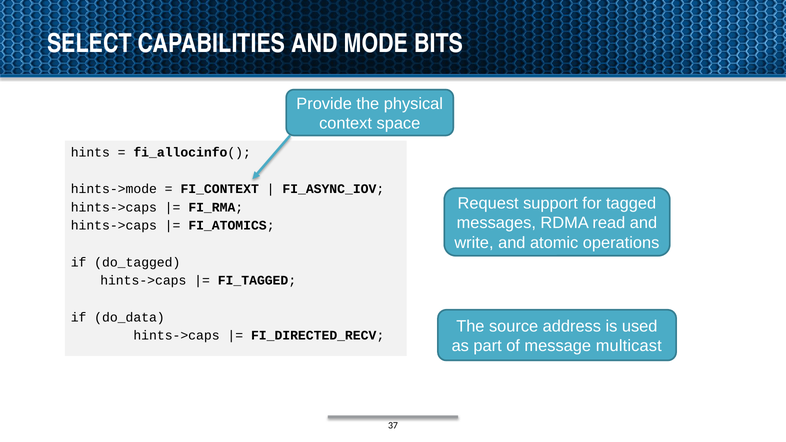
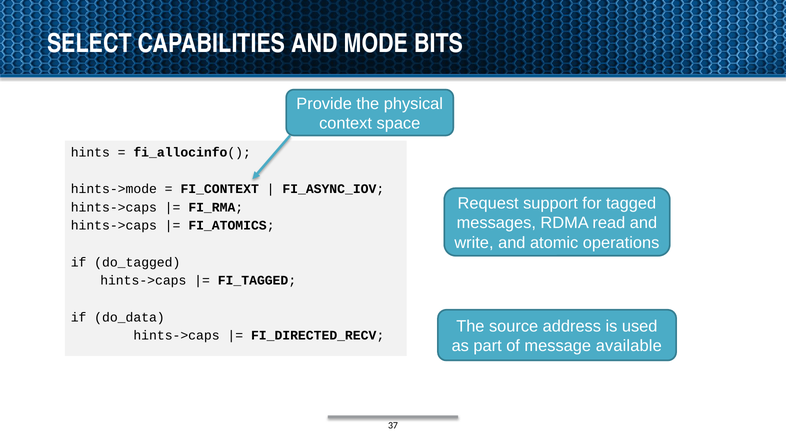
multicast: multicast -> available
